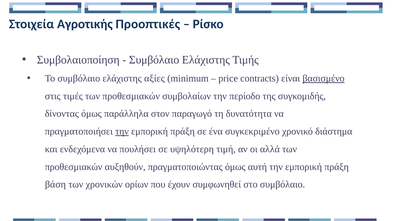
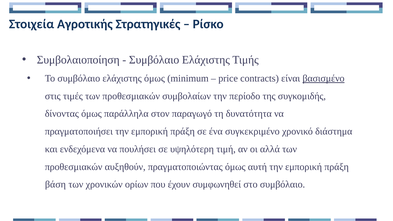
Προοπτικές: Προοπτικές -> Στρατηγικές
ελάχιστης αξίες: αξίες -> όμως
την at (122, 131) underline: present -> none
